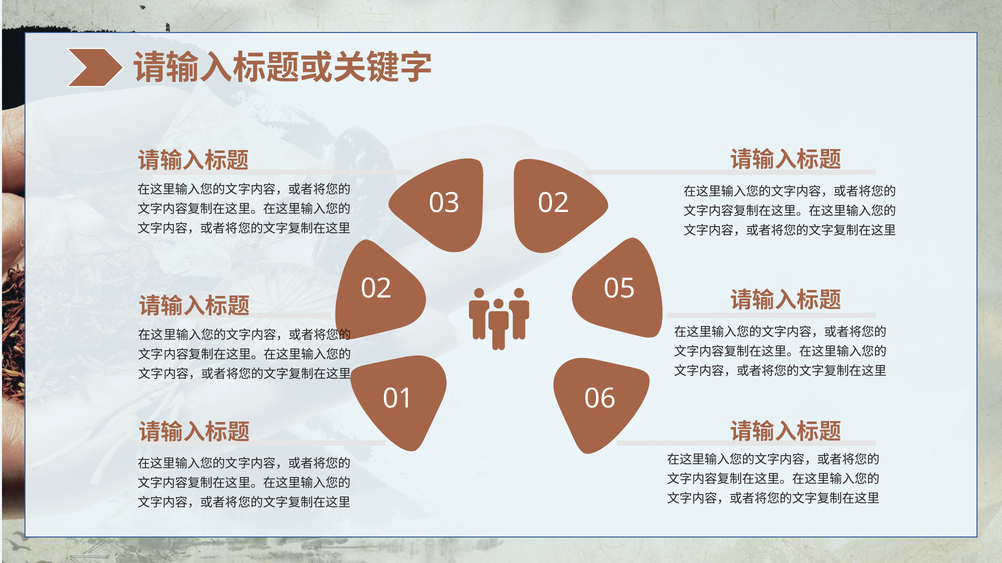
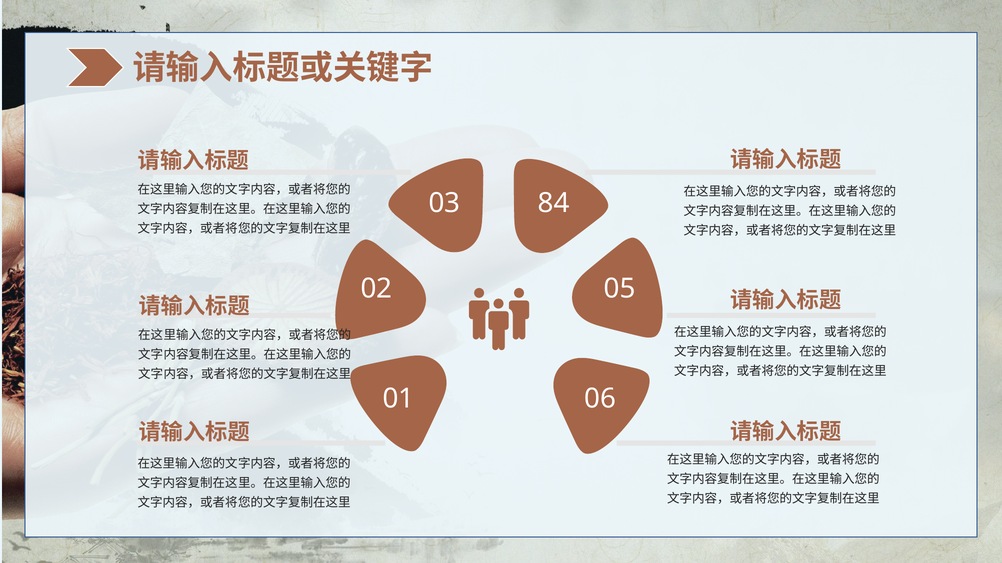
03 02: 02 -> 84
